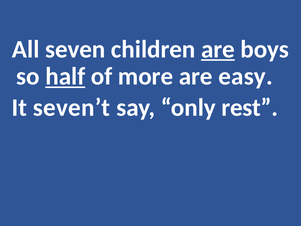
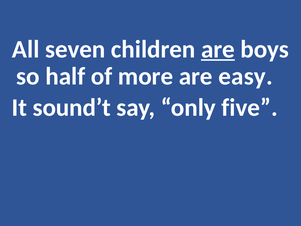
half underline: present -> none
seven’t: seven’t -> sound’t
rest: rest -> five
